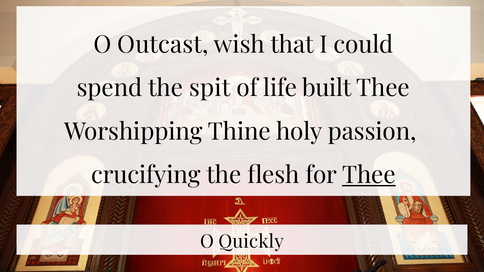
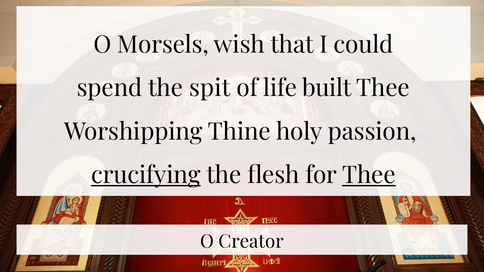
Outcast: Outcast -> Morsels
crucifying underline: none -> present
Quickly: Quickly -> Creator
